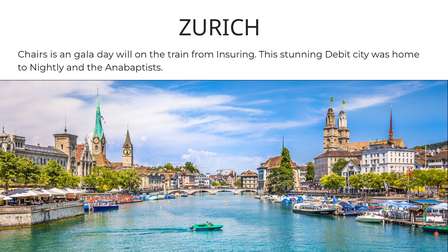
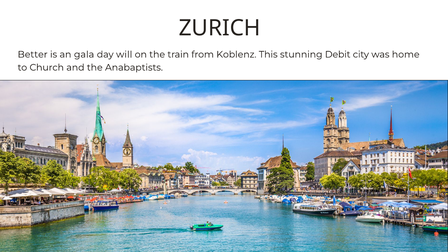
Chairs: Chairs -> Better
Insuring: Insuring -> Koblenz
Nightly: Nightly -> Church
